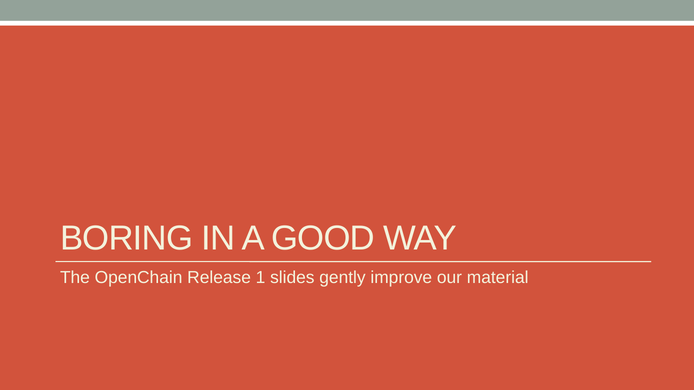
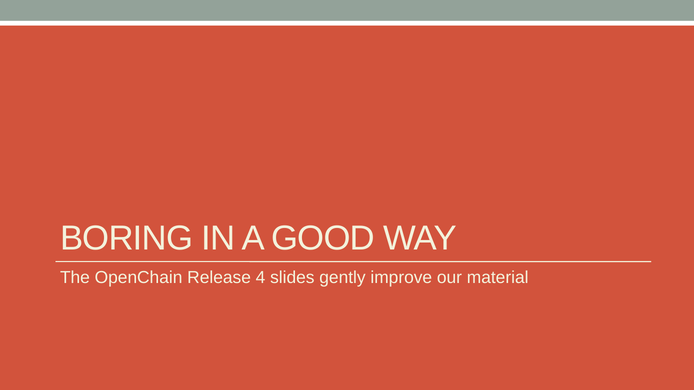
1: 1 -> 4
